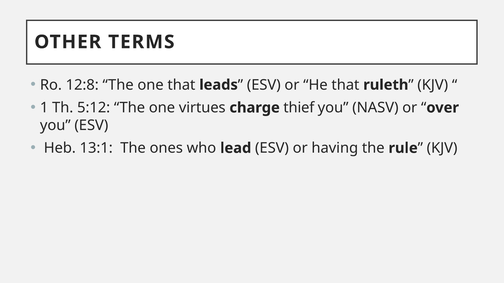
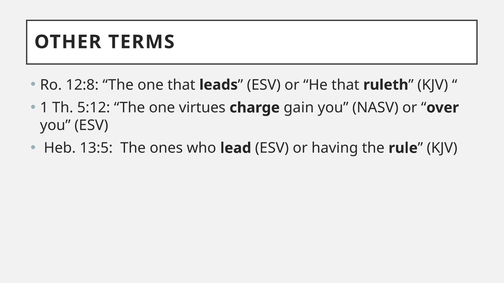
thief: thief -> gain
13:1: 13:1 -> 13:5
